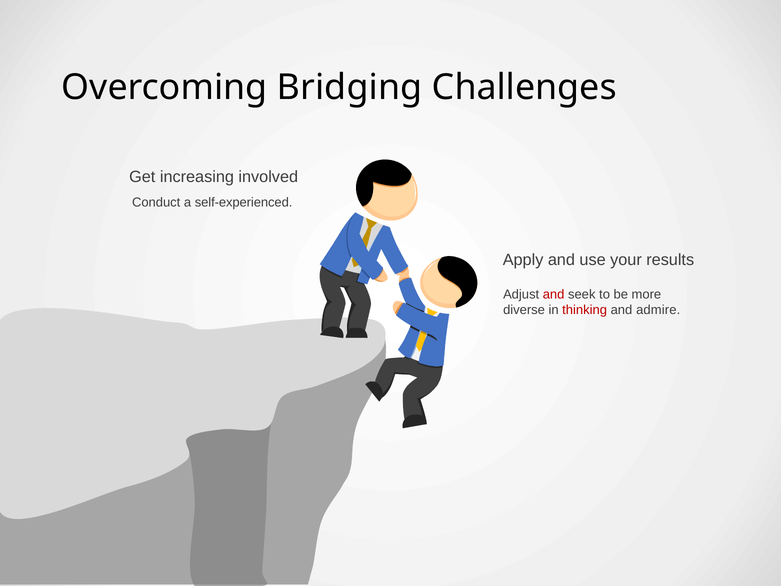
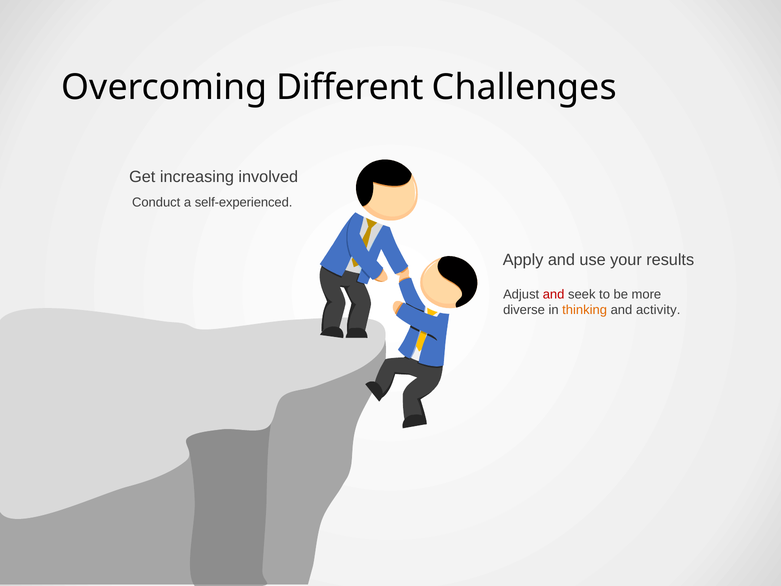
Bridging: Bridging -> Different
thinking colour: red -> orange
admire: admire -> activity
